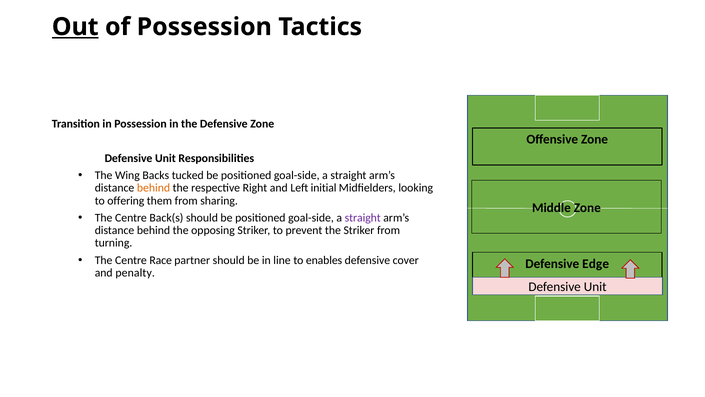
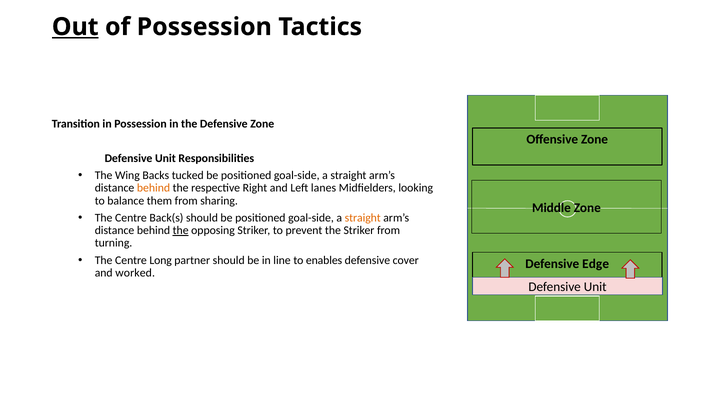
initial: initial -> lanes
offering: offering -> balance
straight at (363, 217) colour: purple -> orange
the at (181, 230) underline: none -> present
Race: Race -> Long
penalty: penalty -> worked
